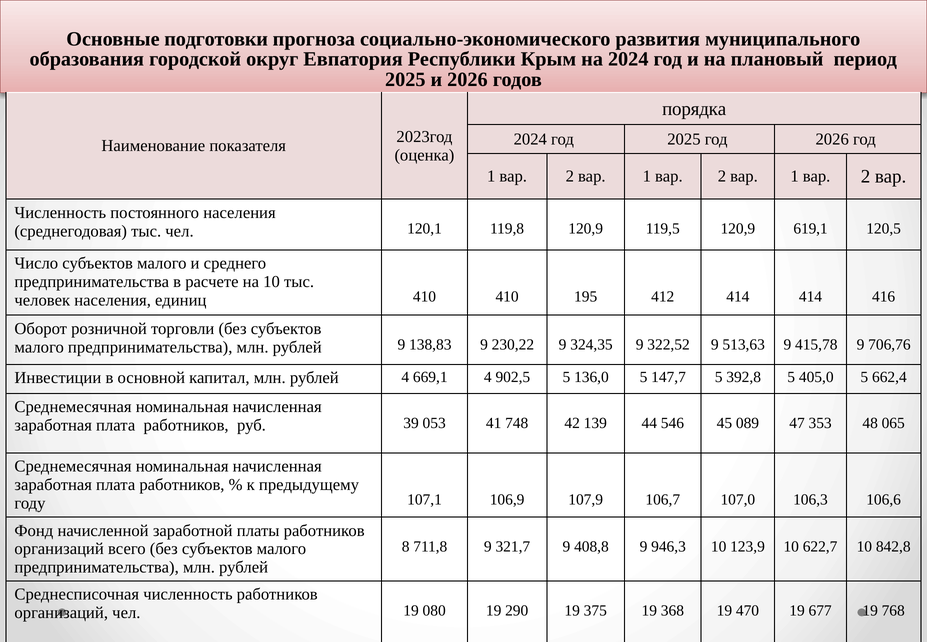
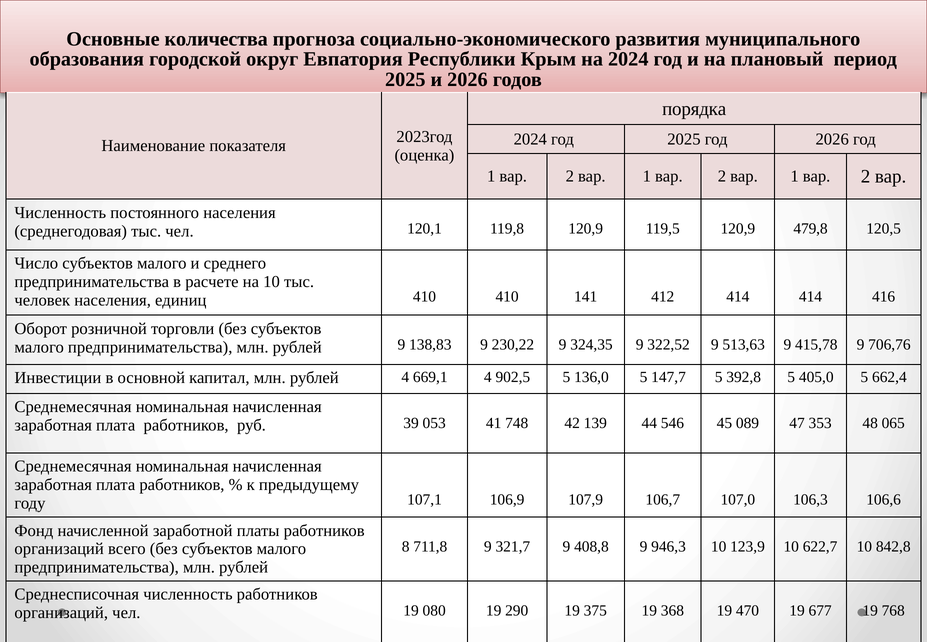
подготовки: подготовки -> количества
619,1: 619,1 -> 479,8
195: 195 -> 141
